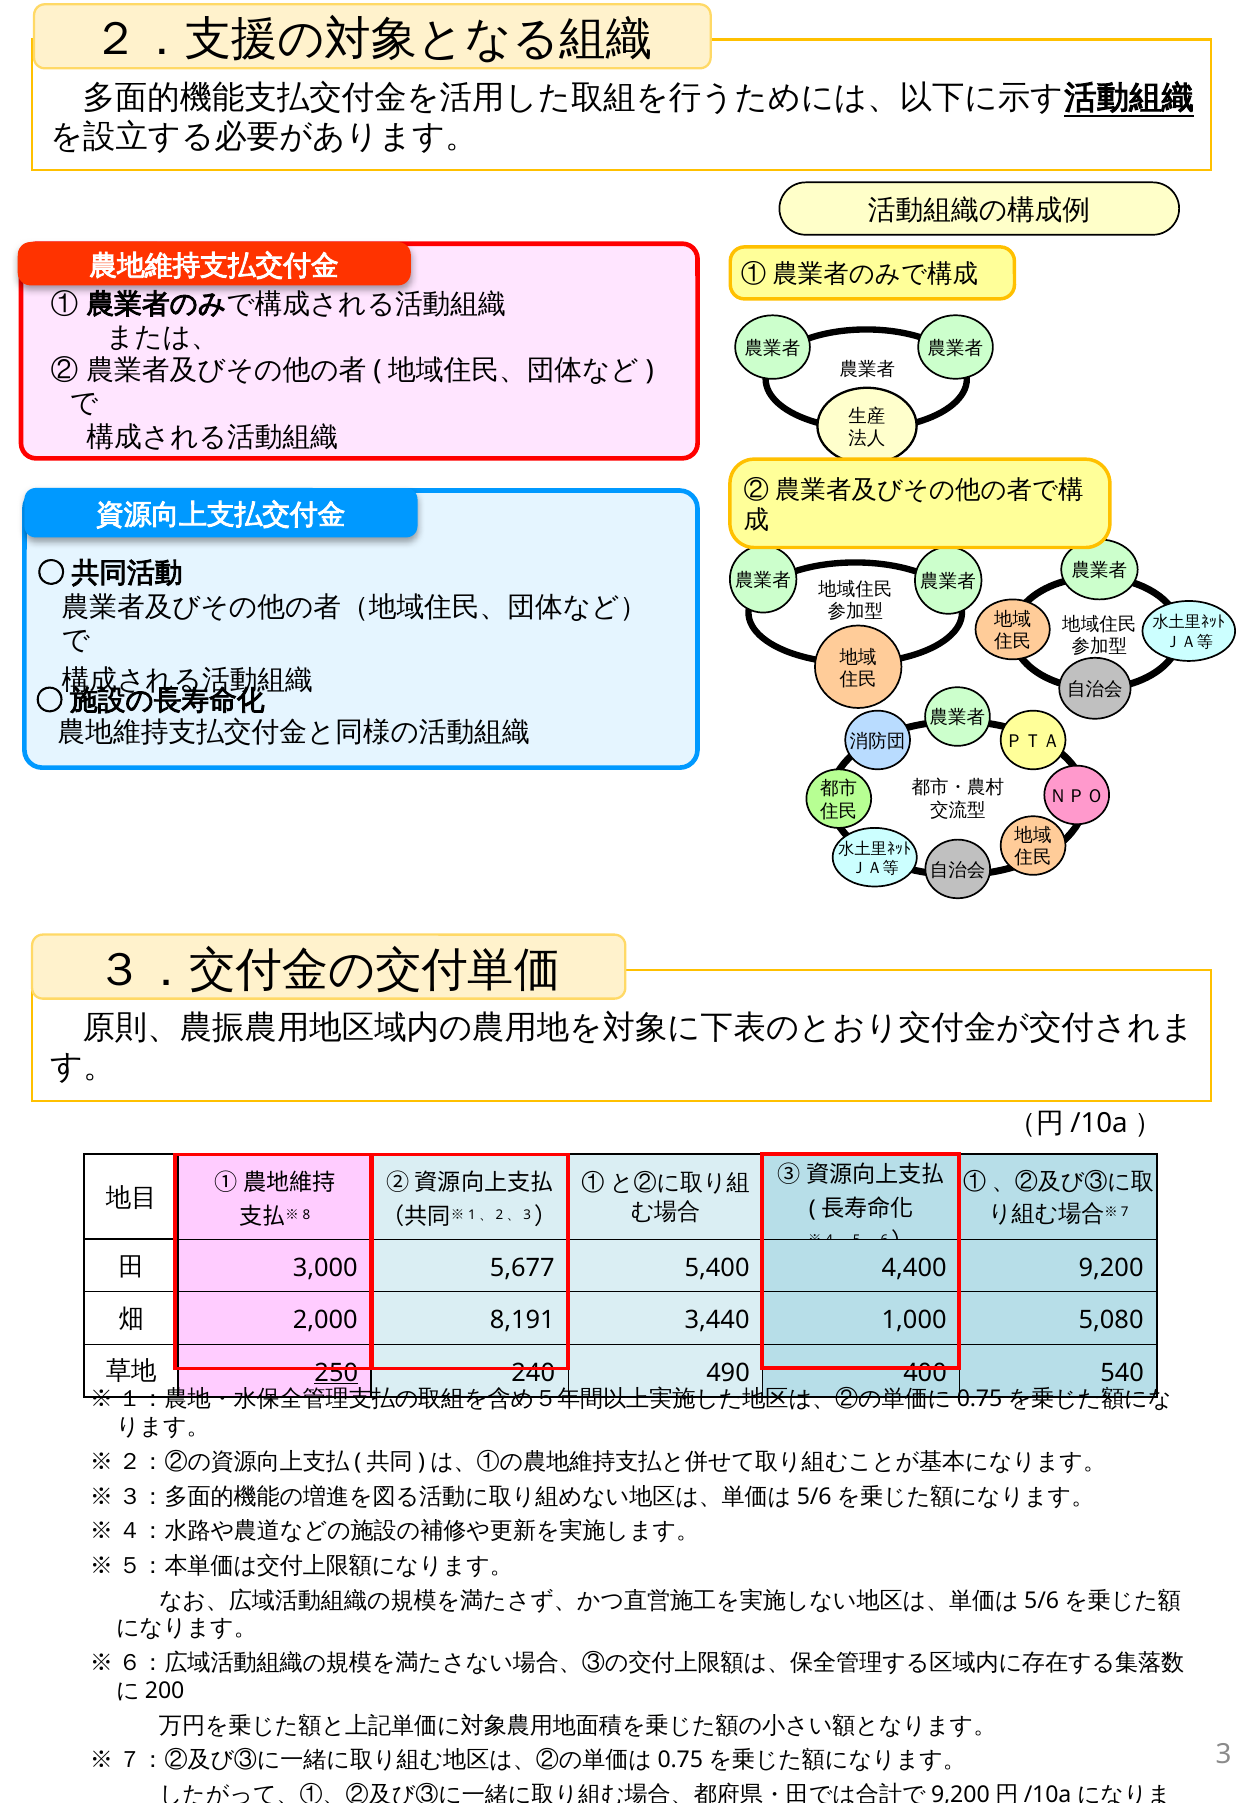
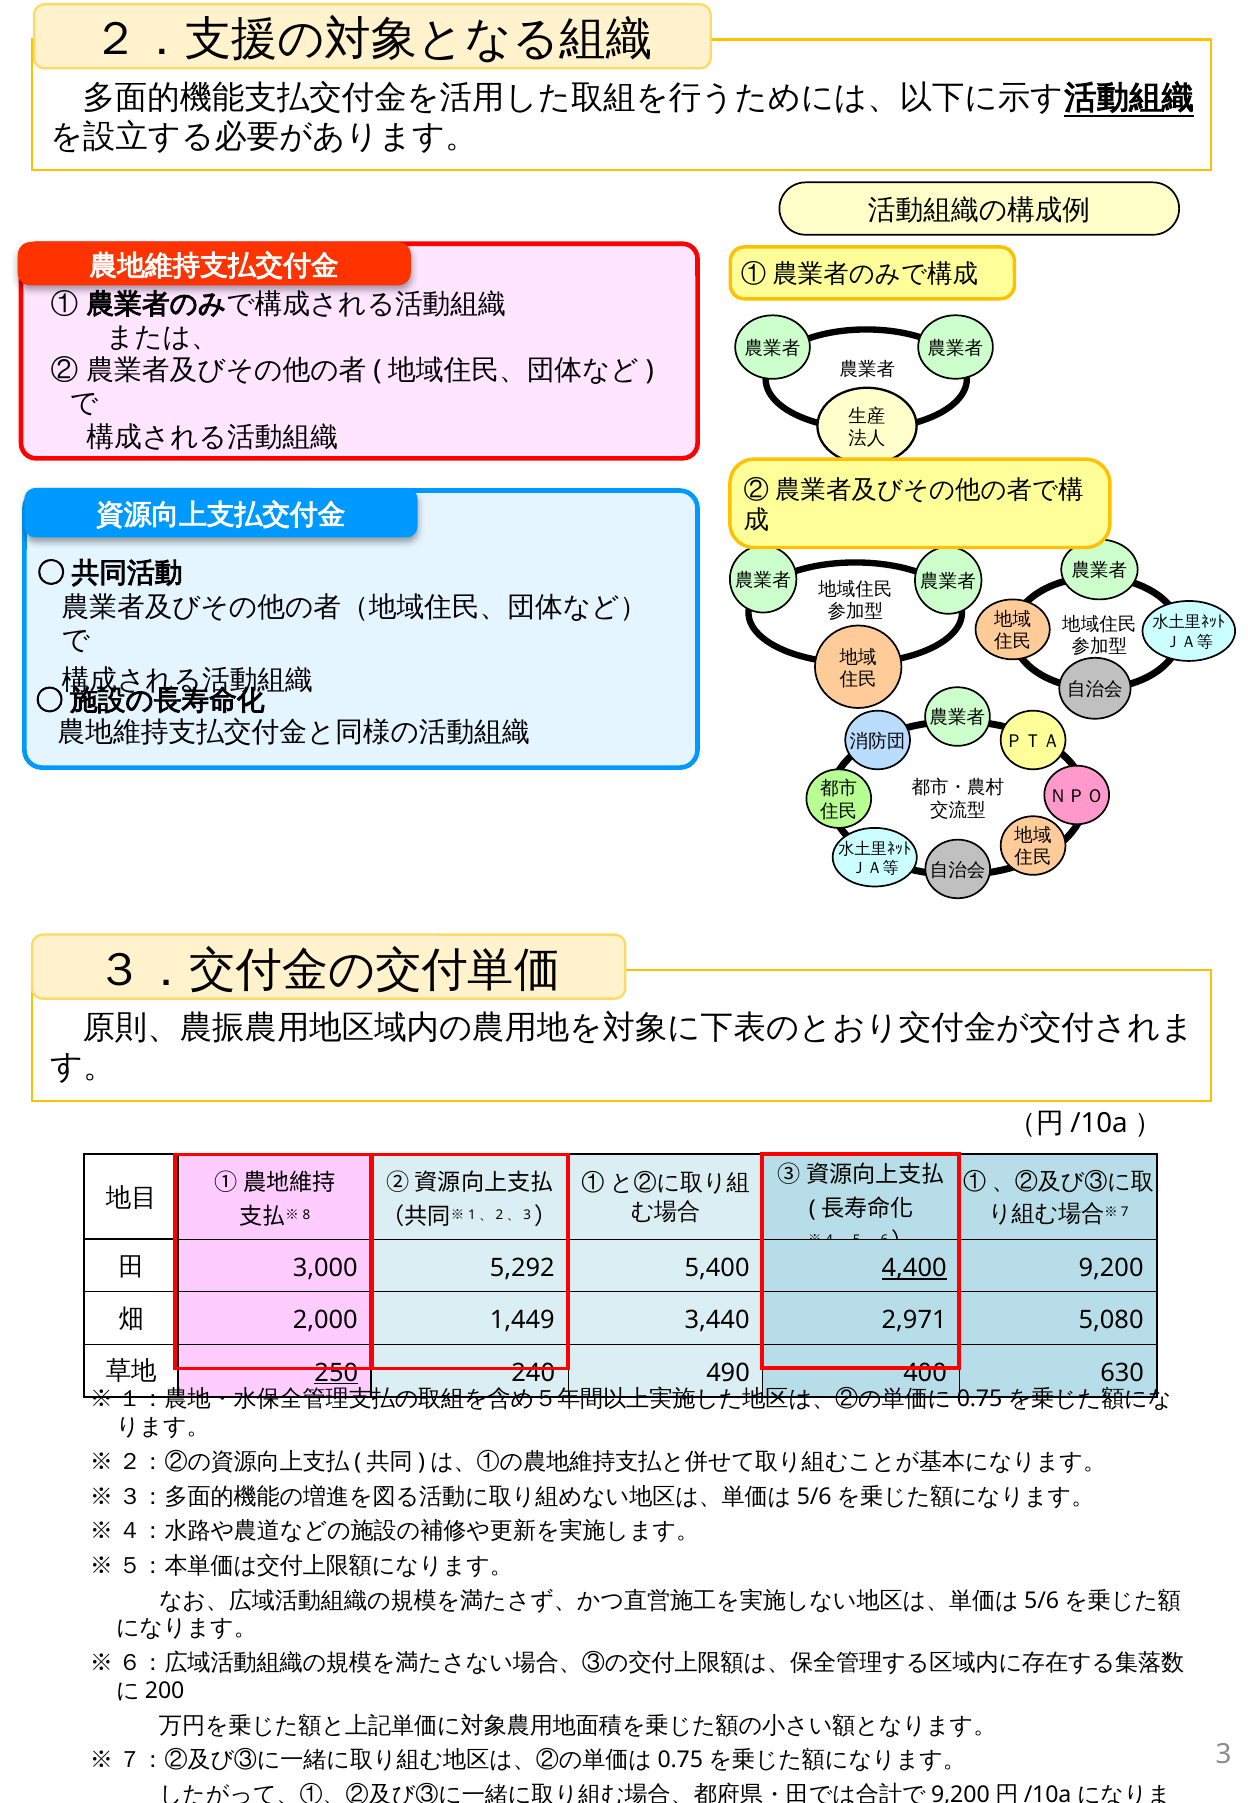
5,677: 5,677 -> 5,292
4,400 underline: none -> present
8,191: 8,191 -> 1,449
1,000: 1,000 -> 2,971
540: 540 -> 630
